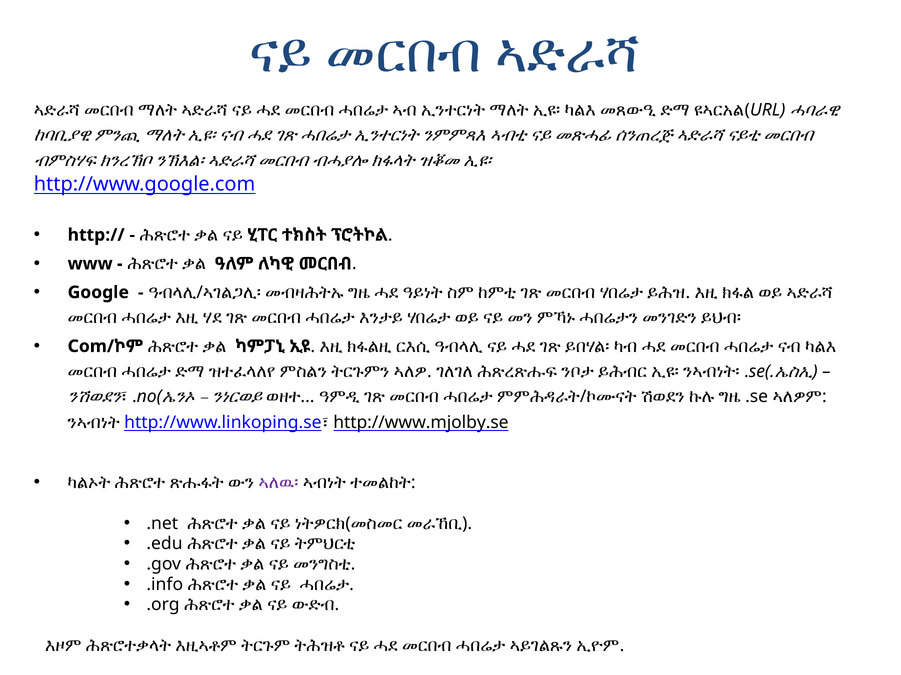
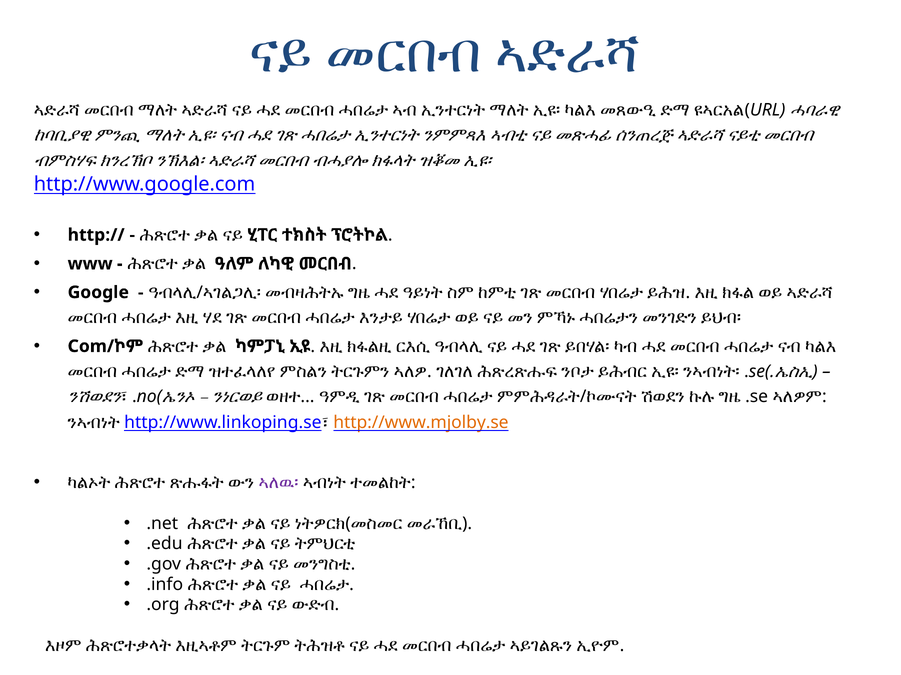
http://www.mjolby.se colour: black -> orange
